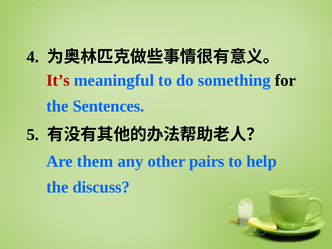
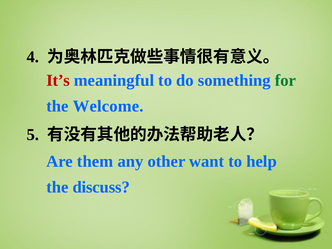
for colour: black -> green
Sentences: Sentences -> Welcome
pairs: pairs -> want
